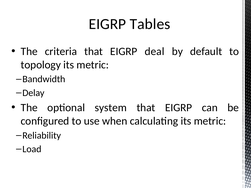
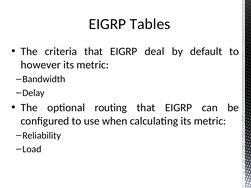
topology: topology -> however
system: system -> routing
